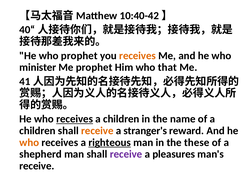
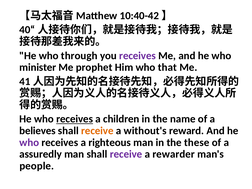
who prophet: prophet -> through
receives at (138, 56) colour: orange -> purple
children at (37, 131): children -> believes
stranger's: stranger's -> without's
who at (29, 142) colour: orange -> purple
righteous underline: present -> none
shepherd: shepherd -> assuredly
pleasures: pleasures -> rewarder
receive at (37, 166): receive -> people
